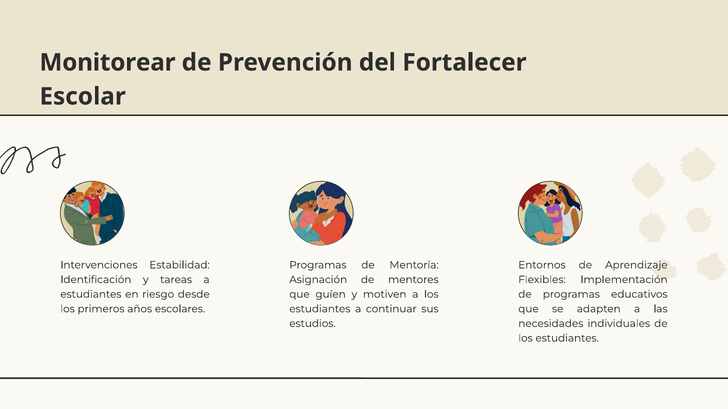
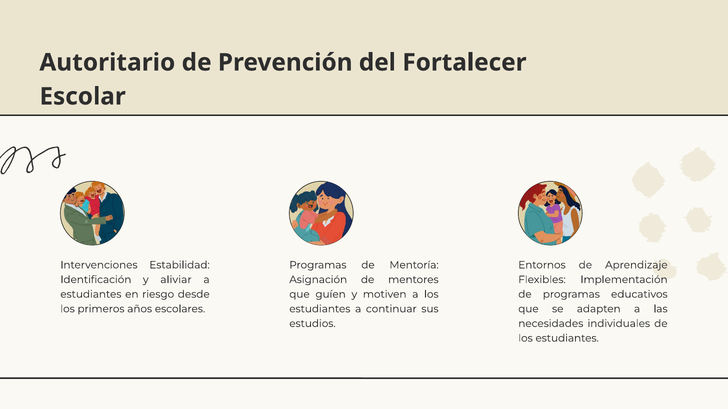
Monitorear: Monitorear -> Autoritario
tareas: tareas -> aliviar
